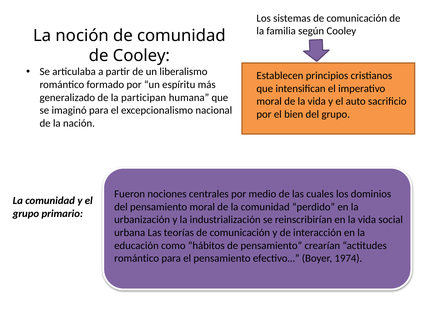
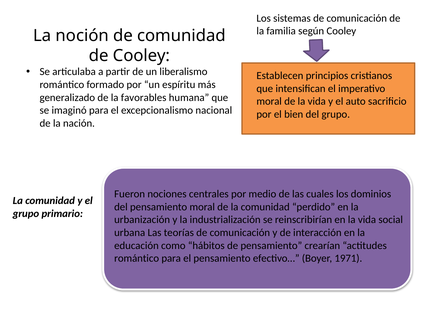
participan: participan -> favorables
1974: 1974 -> 1971
